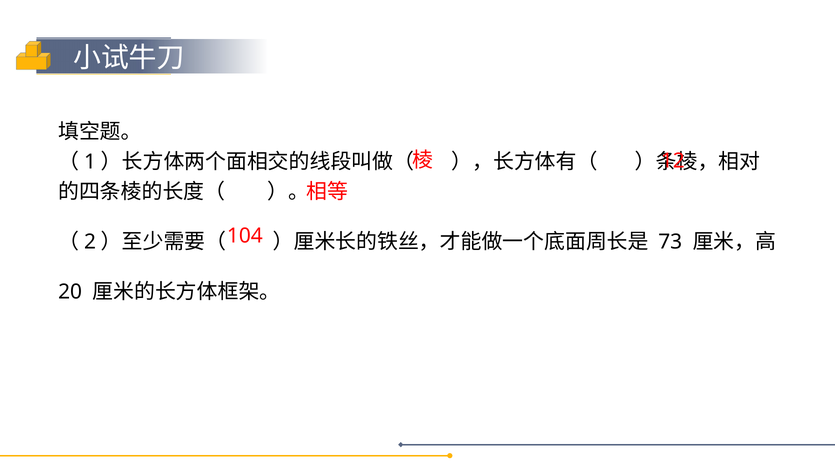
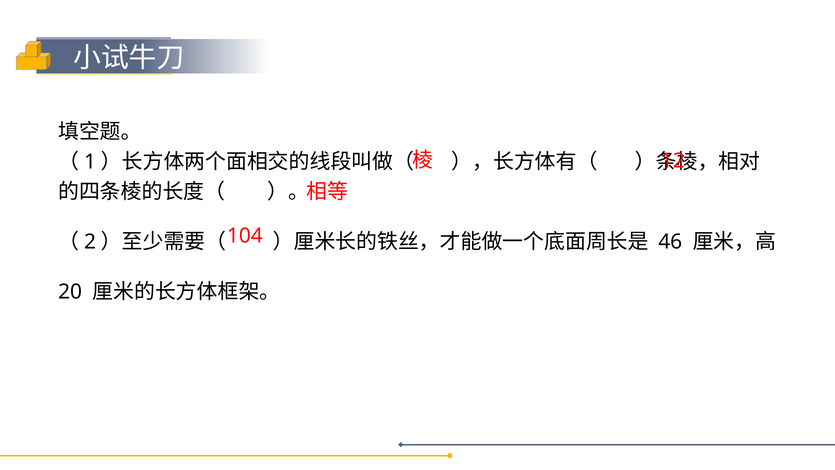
73: 73 -> 46
